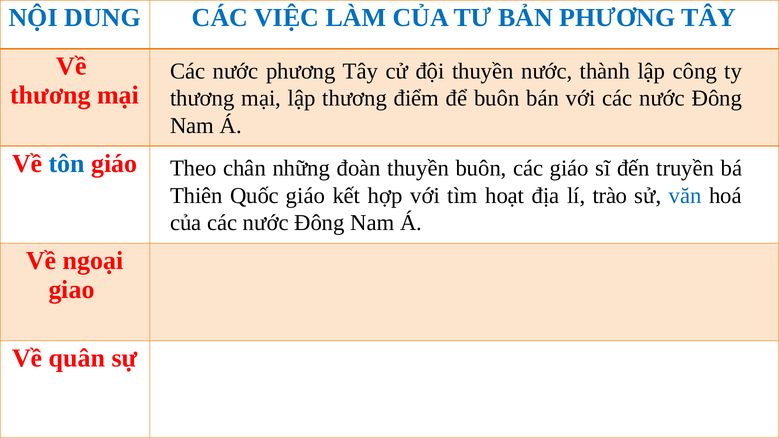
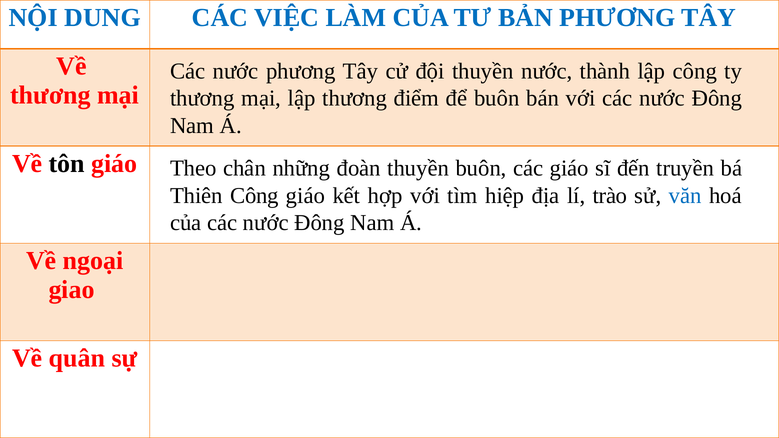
tôn colour: blue -> black
Thiên Quốc: Quốc -> Công
hoạt: hoạt -> hiệp
